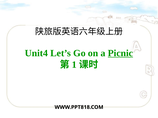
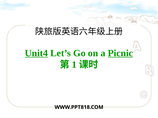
Unit4 underline: none -> present
